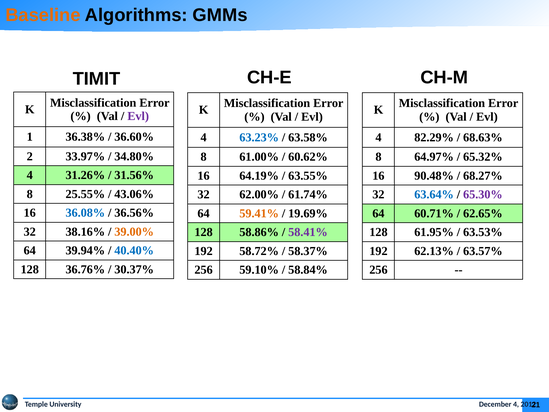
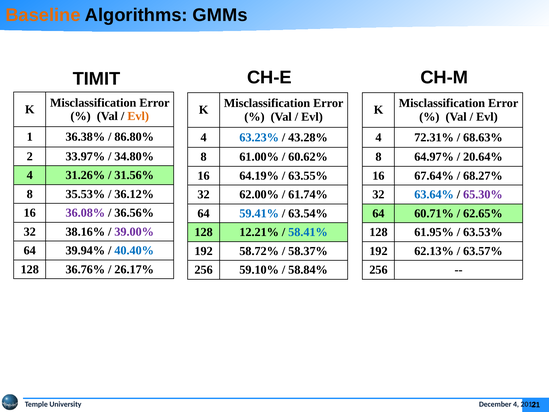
Evl at (138, 116) colour: purple -> orange
36.60%: 36.60% -> 86.80%
63.58%: 63.58% -> 43.28%
82.29%: 82.29% -> 72.31%
65.32%: 65.32% -> 20.64%
90.48%: 90.48% -> 67.64%
25.55%: 25.55% -> 35.53%
43.06%: 43.06% -> 36.12%
36.08% colour: blue -> purple
59.41% colour: orange -> blue
19.69%: 19.69% -> 63.54%
39.00% colour: orange -> purple
58.86%: 58.86% -> 12.21%
58.41% colour: purple -> blue
30.37%: 30.37% -> 26.17%
